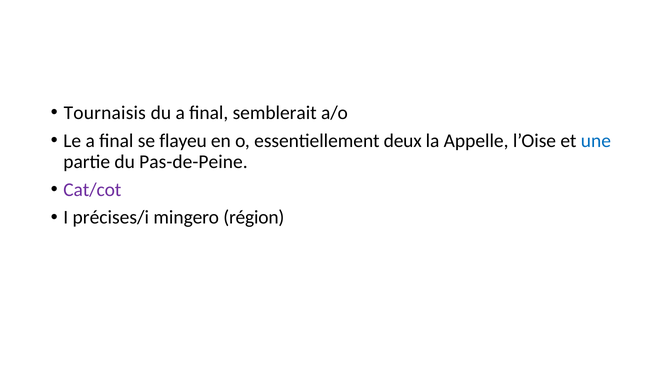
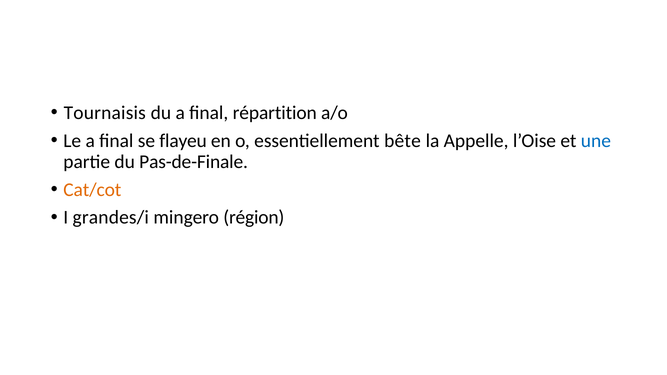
semblerait: semblerait -> répartition
deux: deux -> bête
Pas-de-Peine: Pas-de-Peine -> Pas-de-Finale
Cat/cot colour: purple -> orange
précises/i: précises/i -> grandes/i
